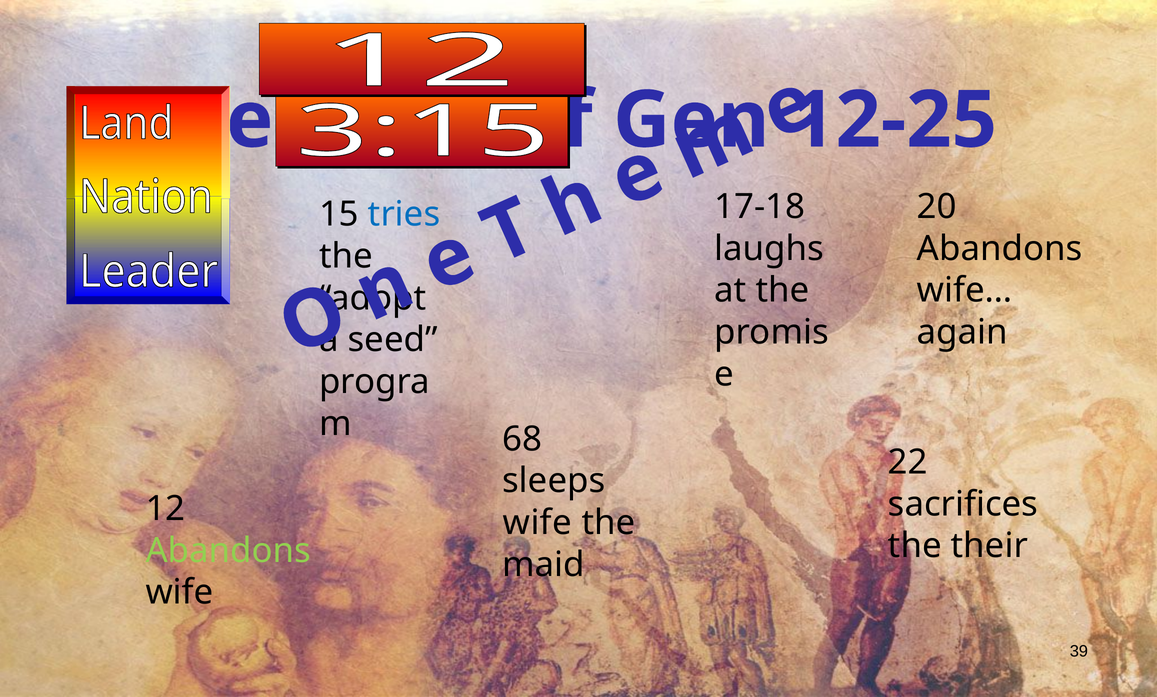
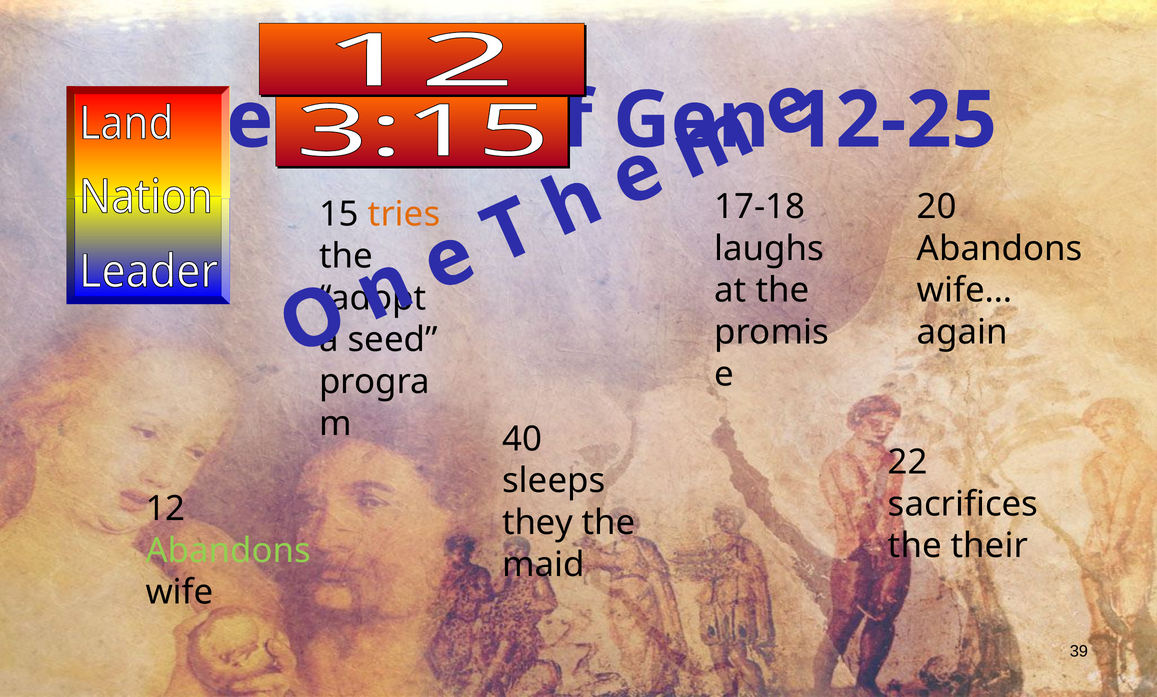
tries colour: blue -> orange
68: 68 -> 40
wife at (537, 523): wife -> they
